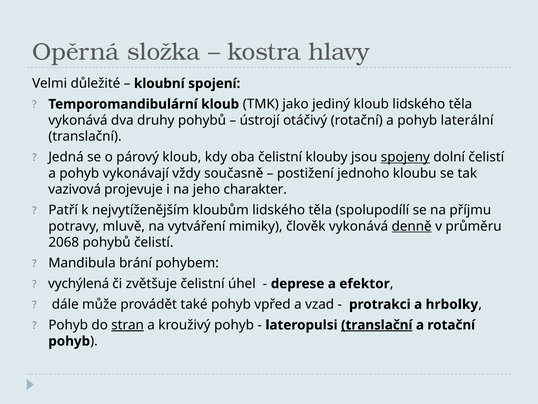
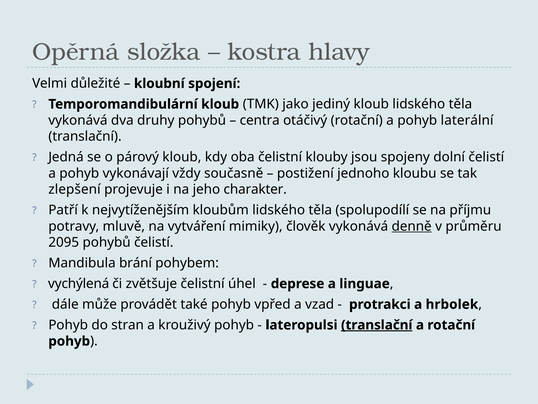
ústrojí: ústrojí -> centra
spojeny underline: present -> none
vazivová: vazivová -> zlepšení
2068: 2068 -> 2095
efektor: efektor -> linguae
hrbolky: hrbolky -> hrbolek
stran underline: present -> none
